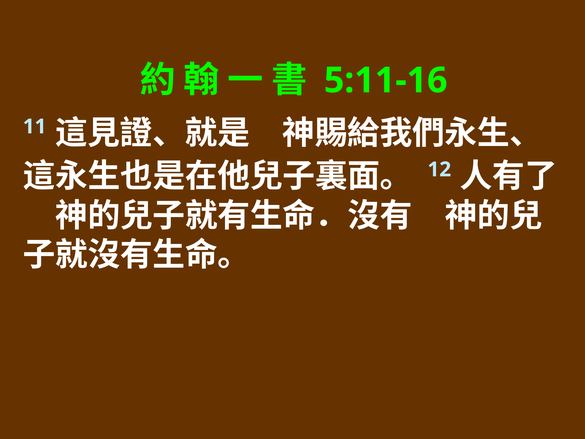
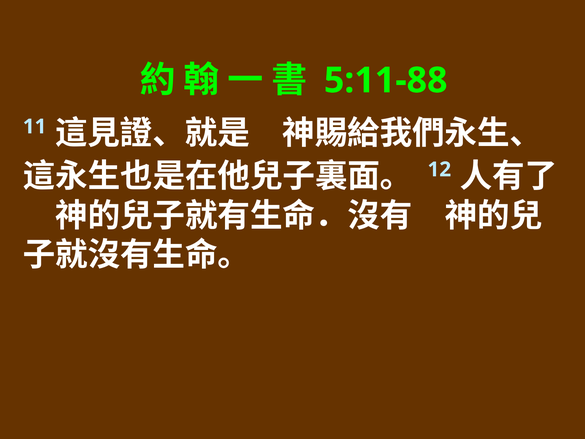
5:11-16: 5:11-16 -> 5:11-88
